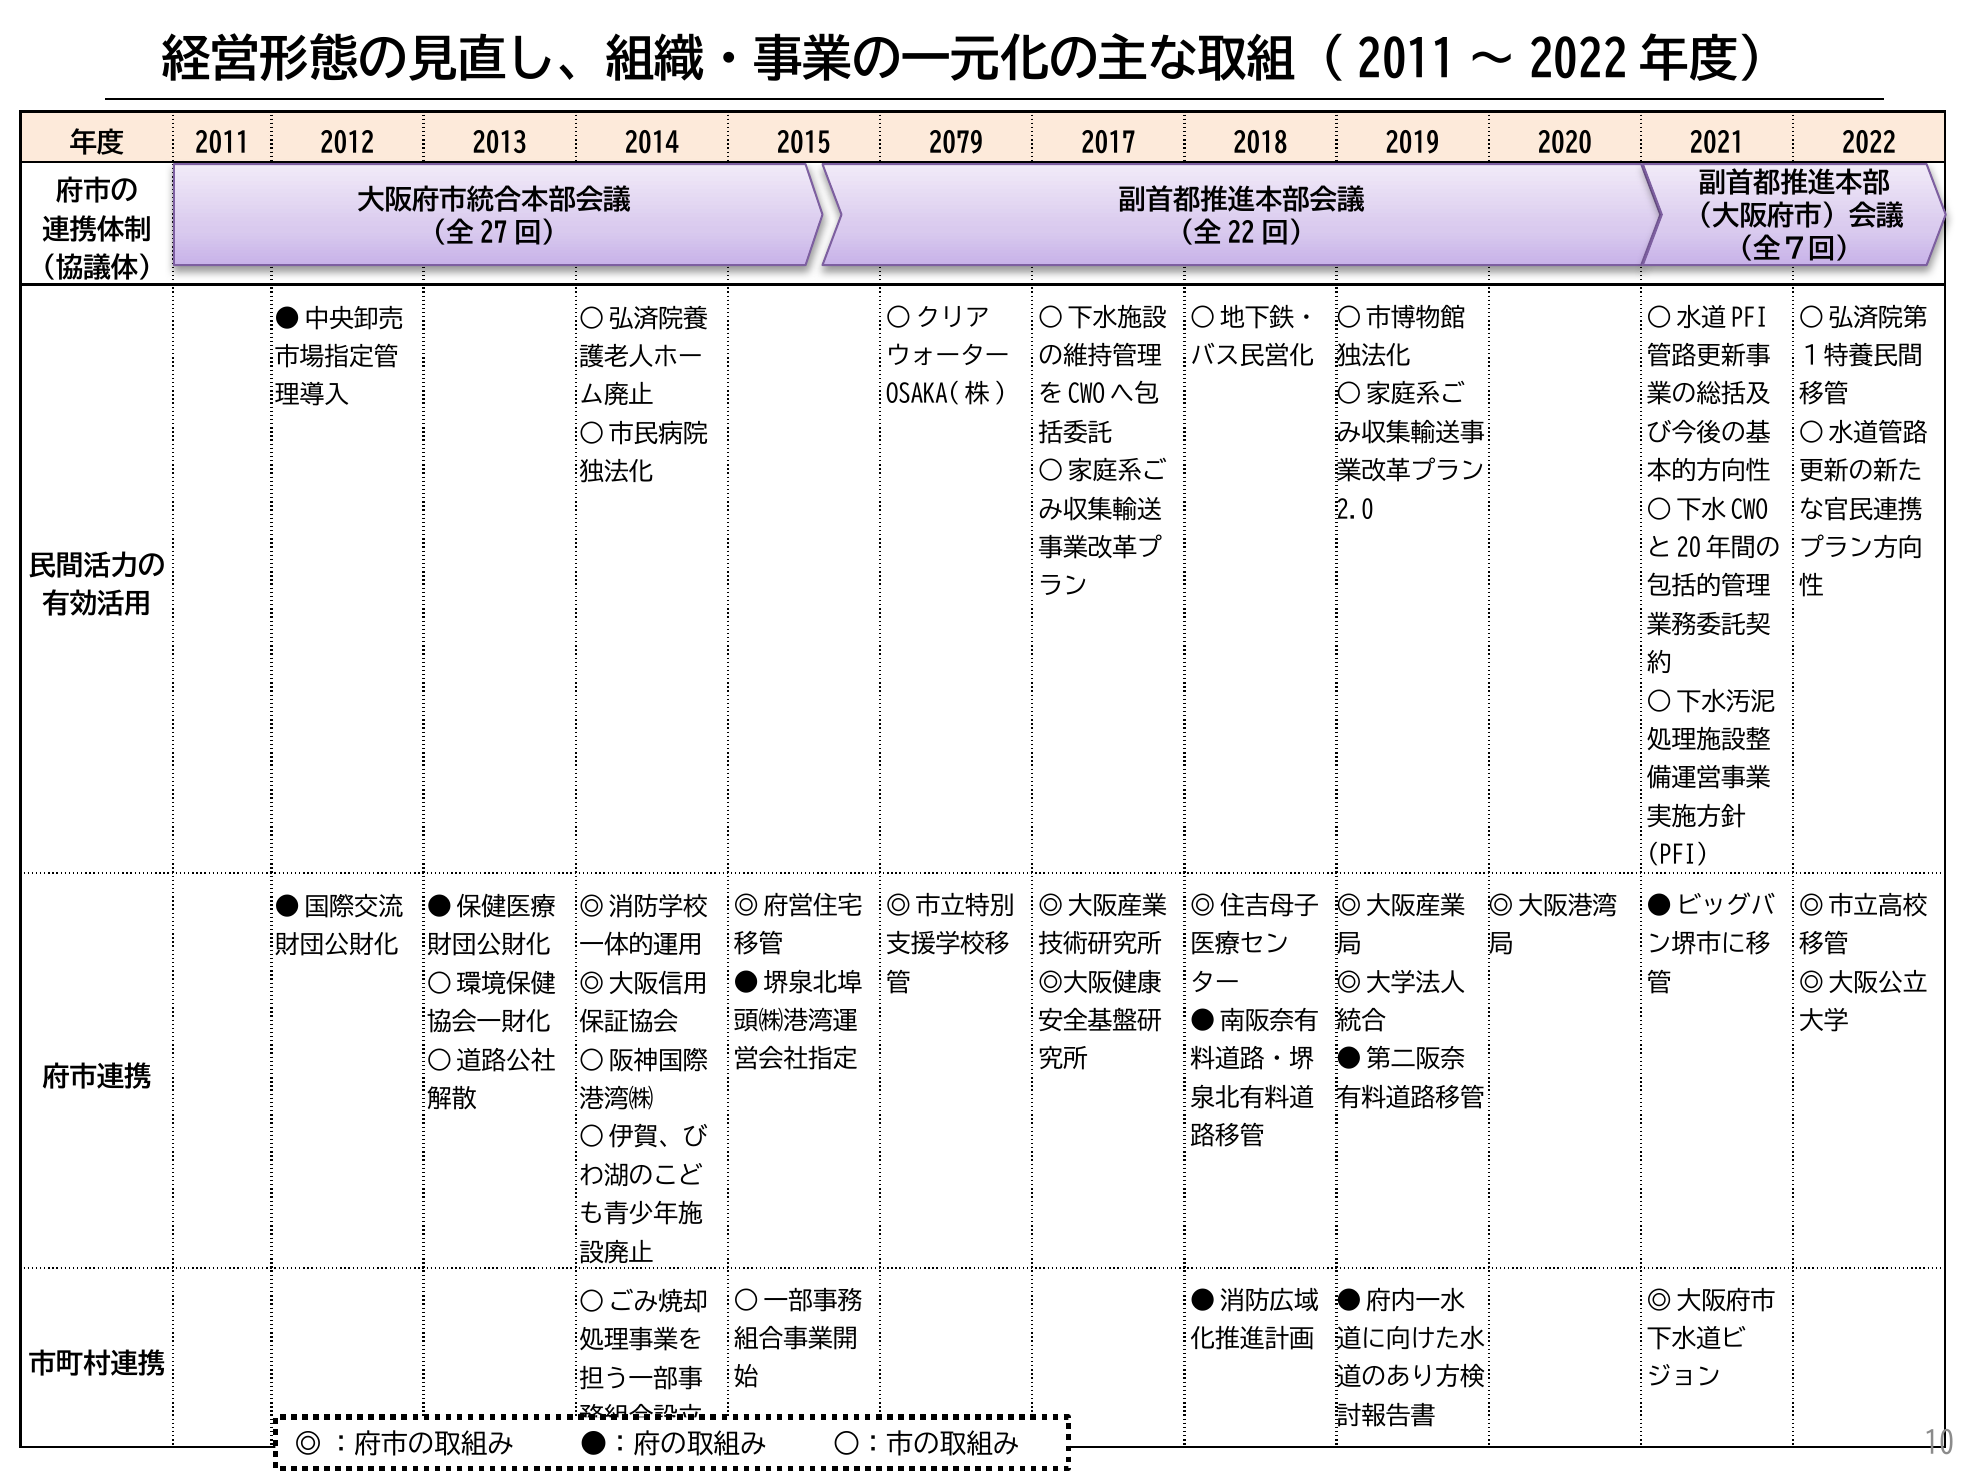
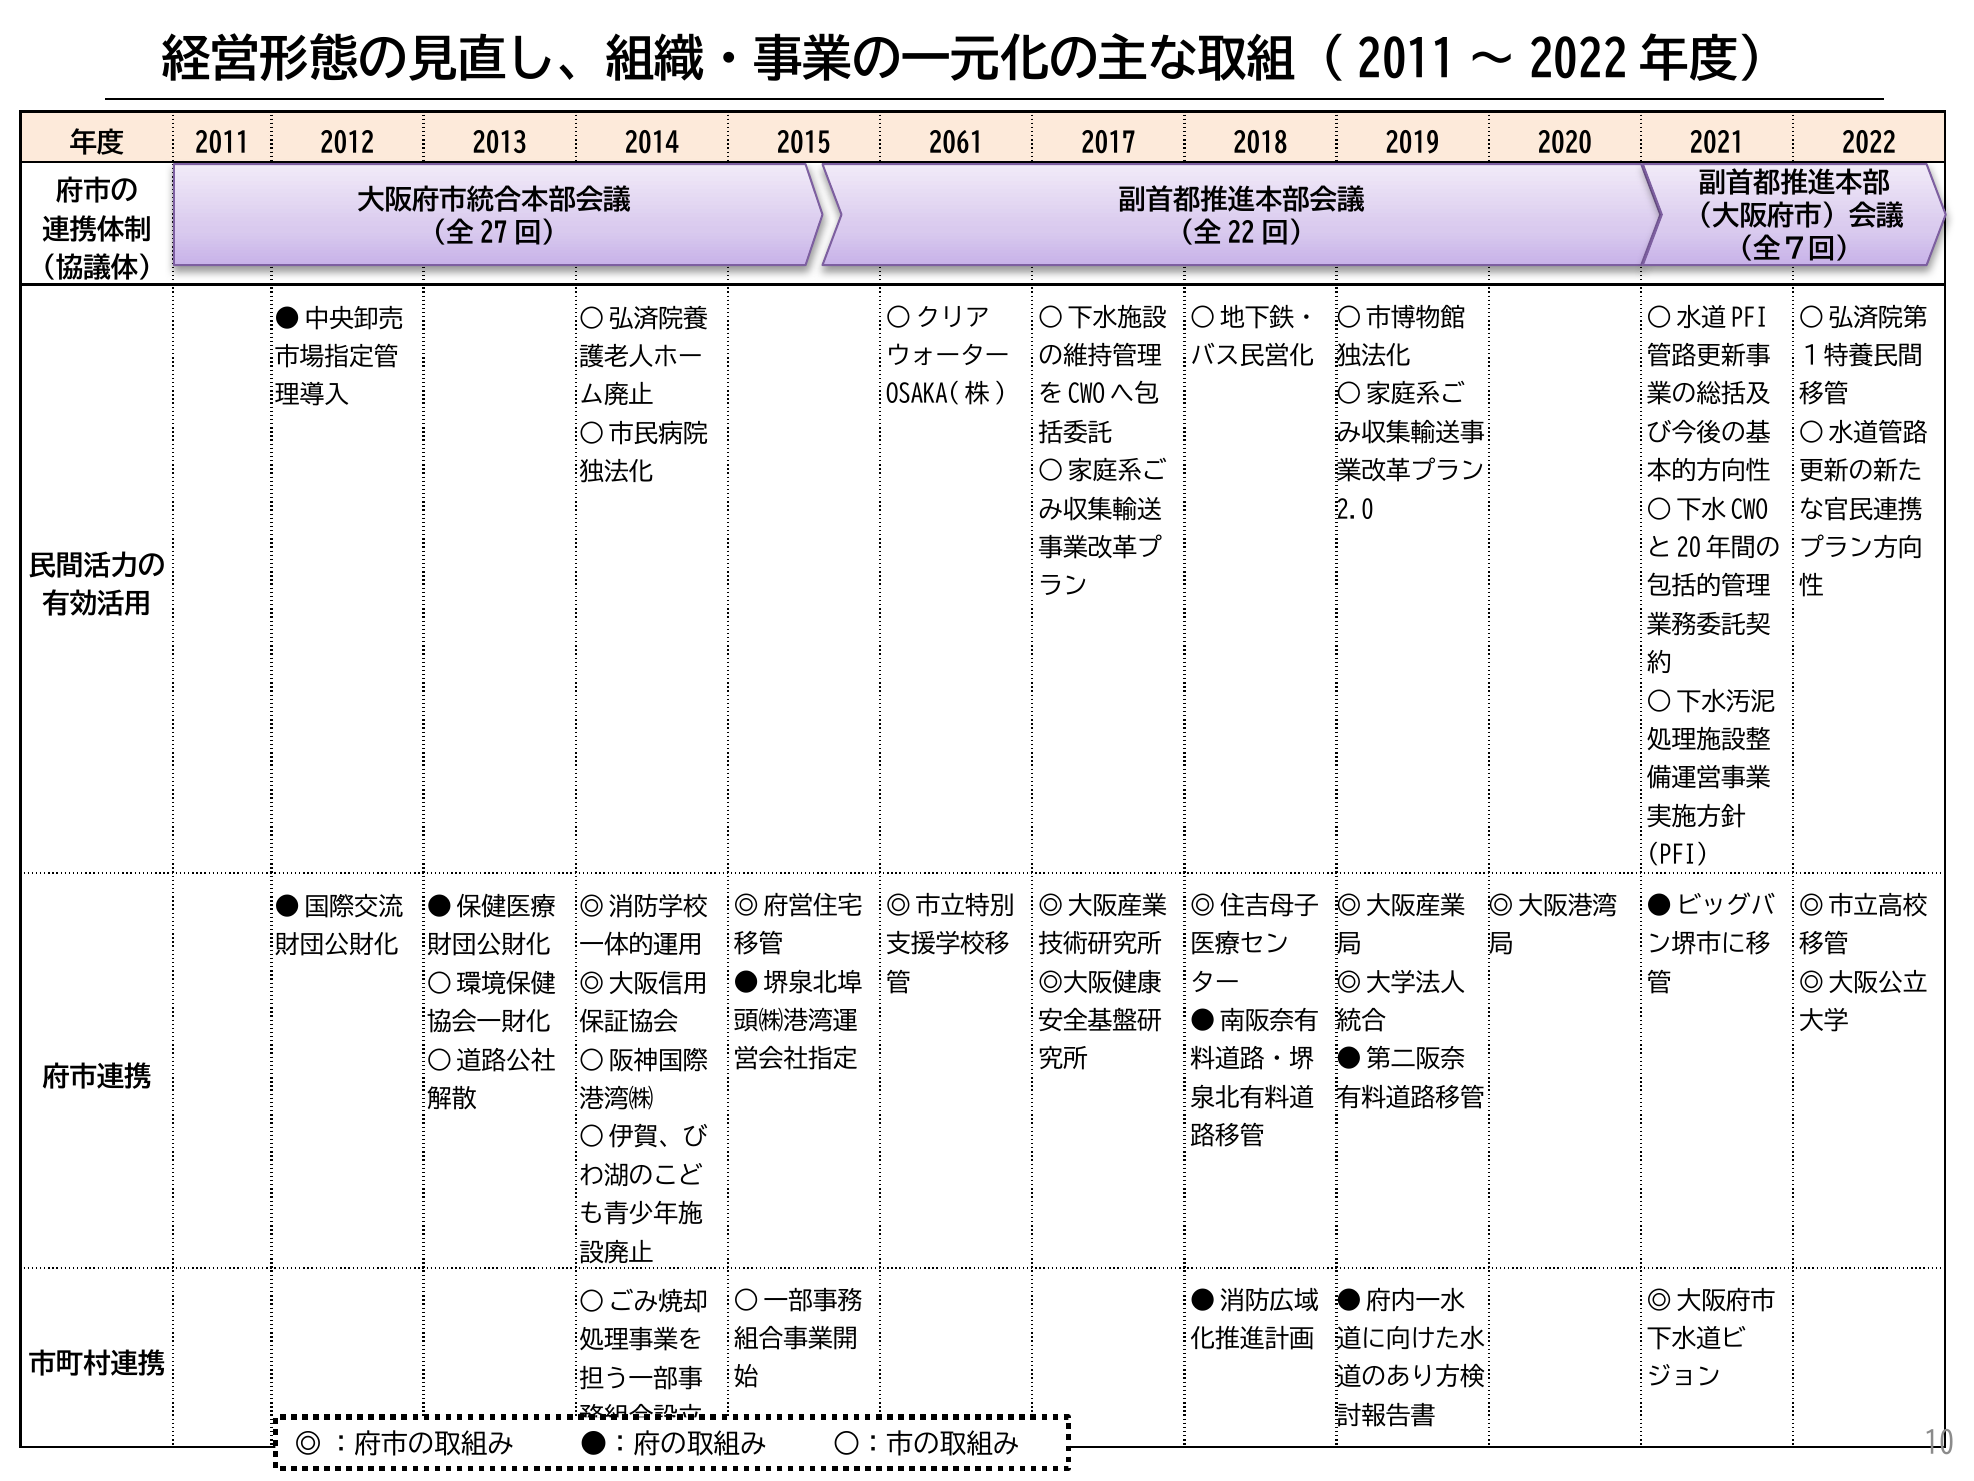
2079: 2079 -> 2061
